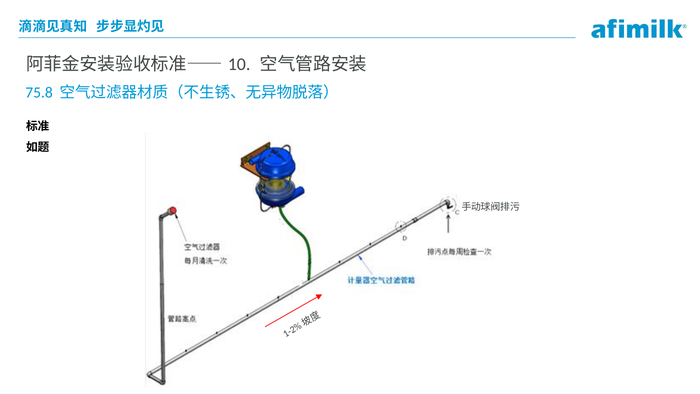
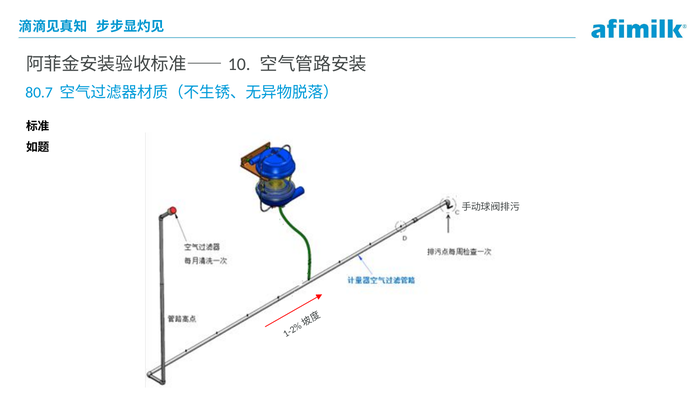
75.8: 75.8 -> 80.7
